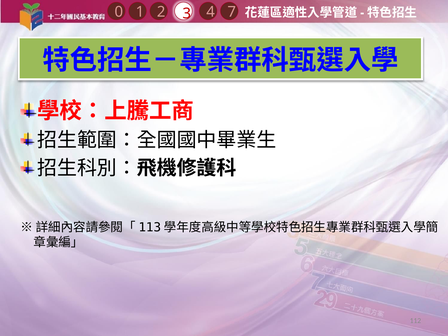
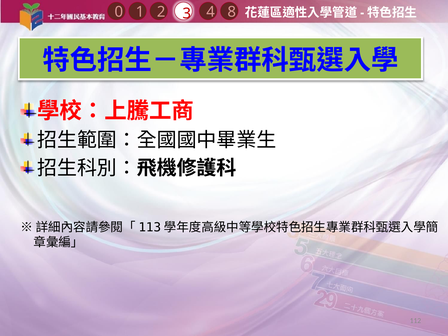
7: 7 -> 8
